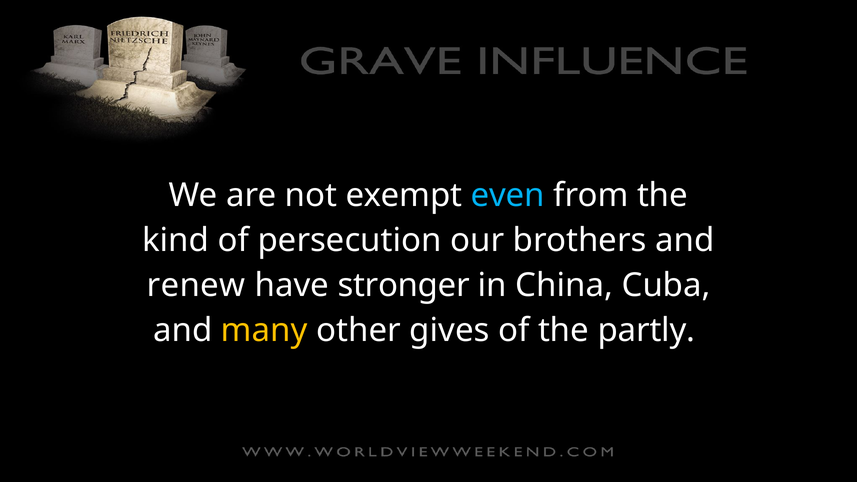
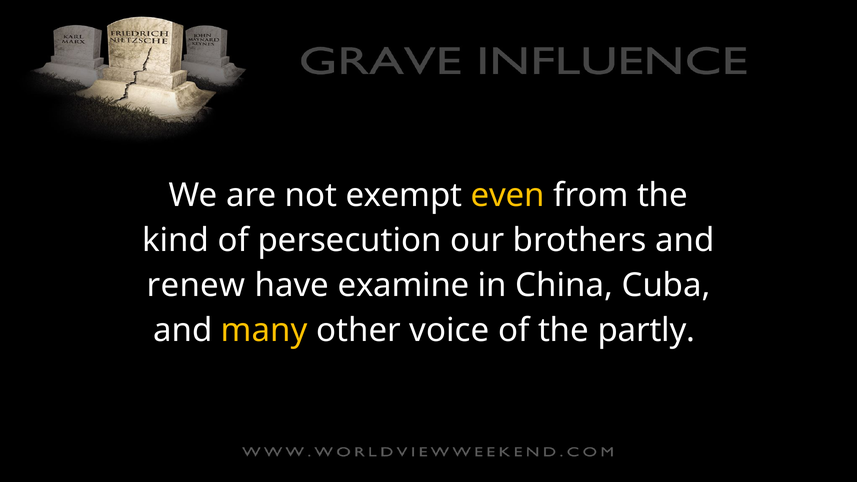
even colour: light blue -> yellow
stronger: stronger -> examine
gives: gives -> voice
